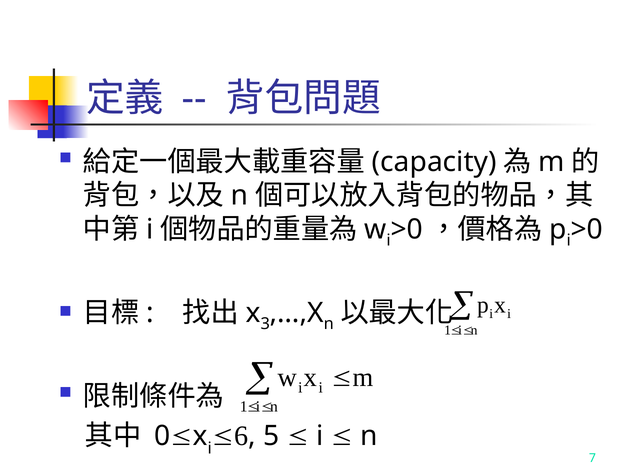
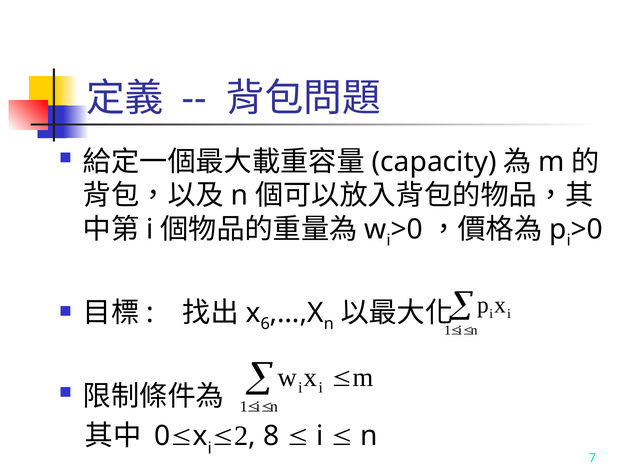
3: 3 -> 6
6: 6 -> 2
5: 5 -> 8
